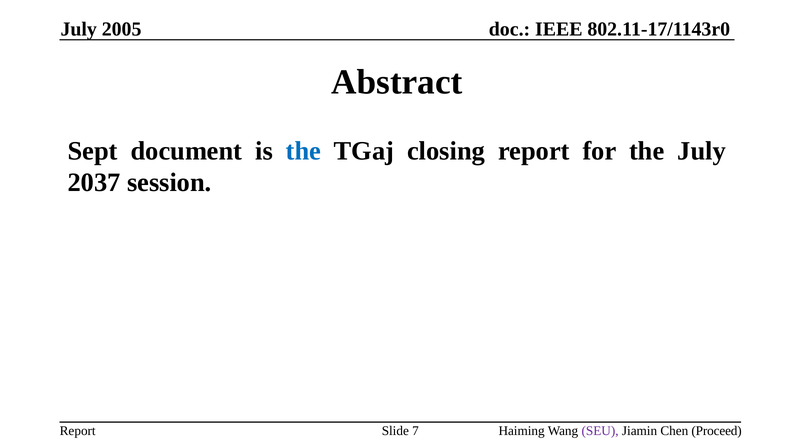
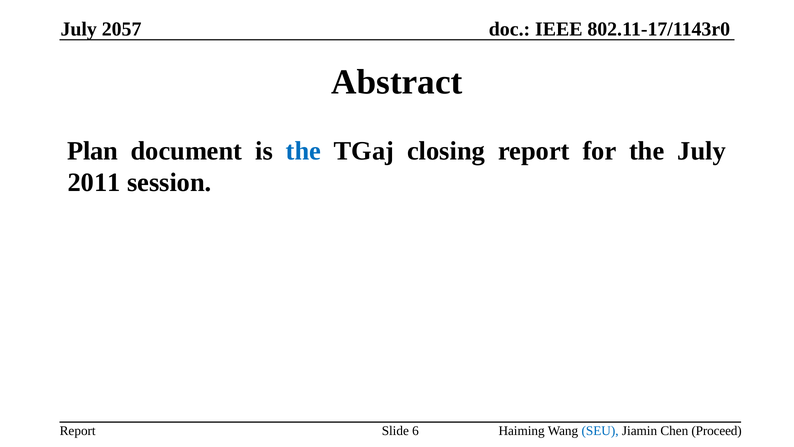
2005: 2005 -> 2057
Sept: Sept -> Plan
2037: 2037 -> 2011
7: 7 -> 6
SEU colour: purple -> blue
